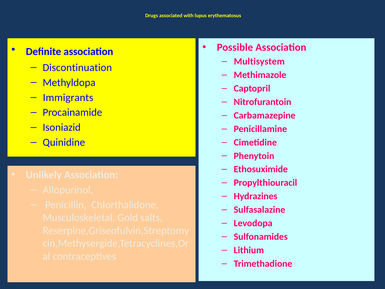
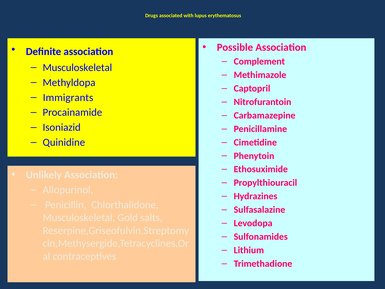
Multisystem: Multisystem -> Complement
Discontinuation at (77, 67): Discontinuation -> Musculoskeletal
